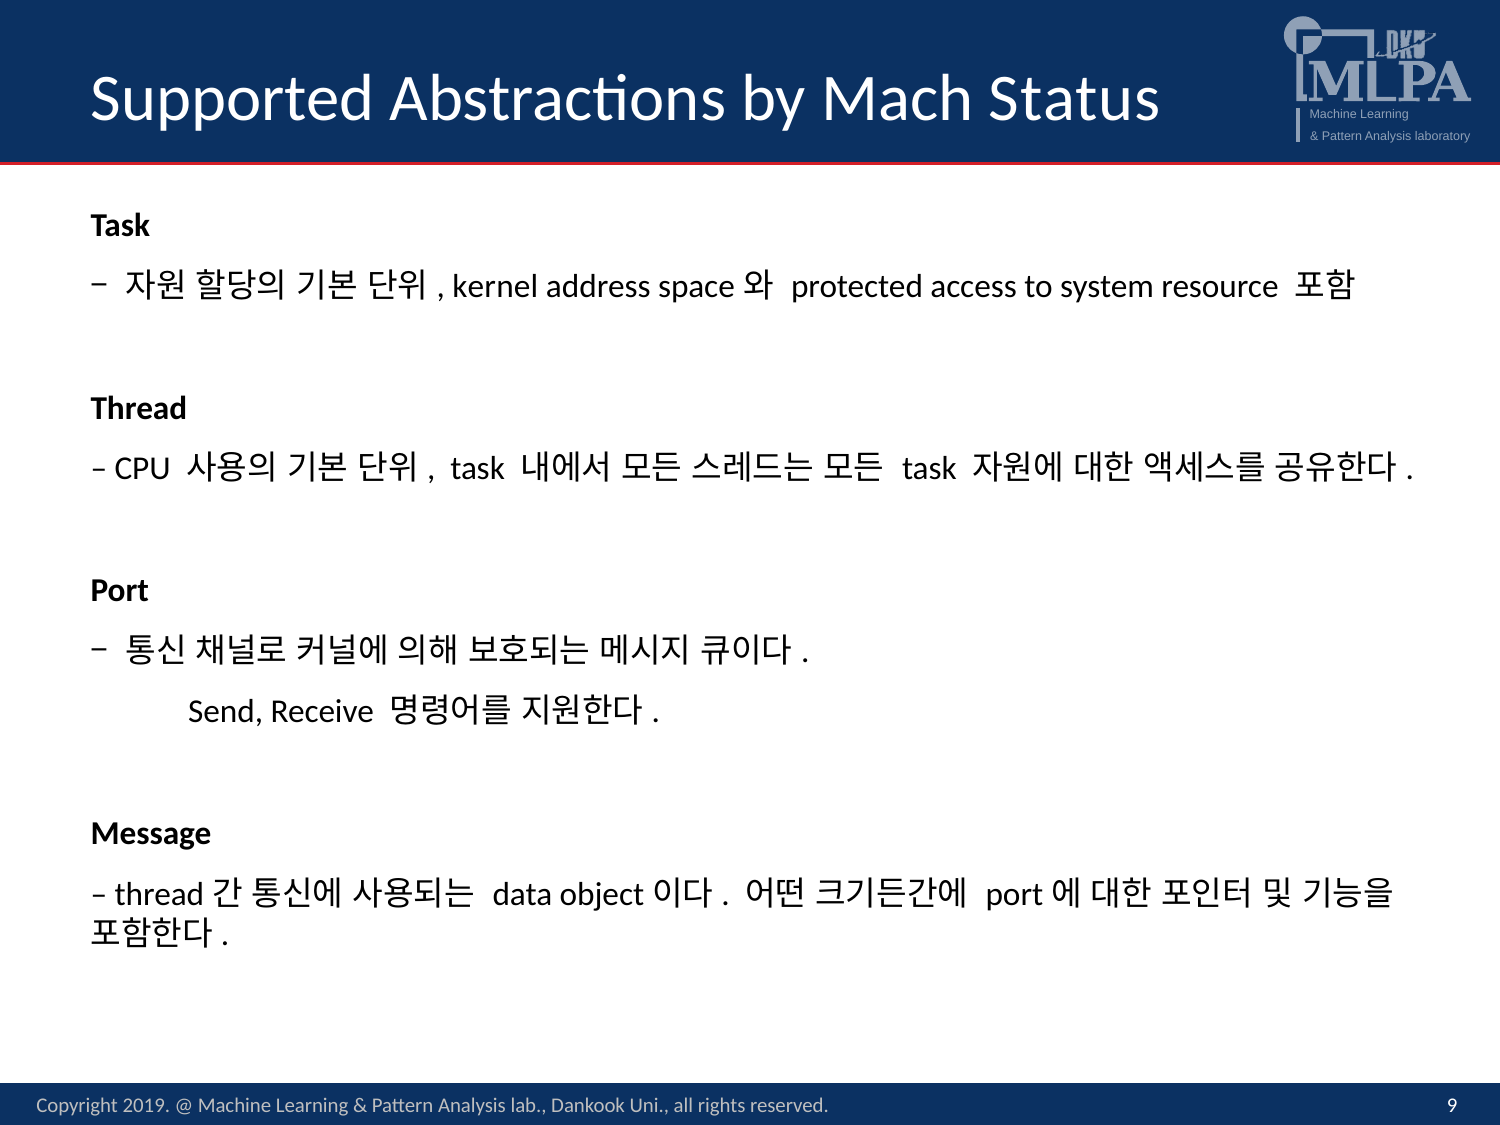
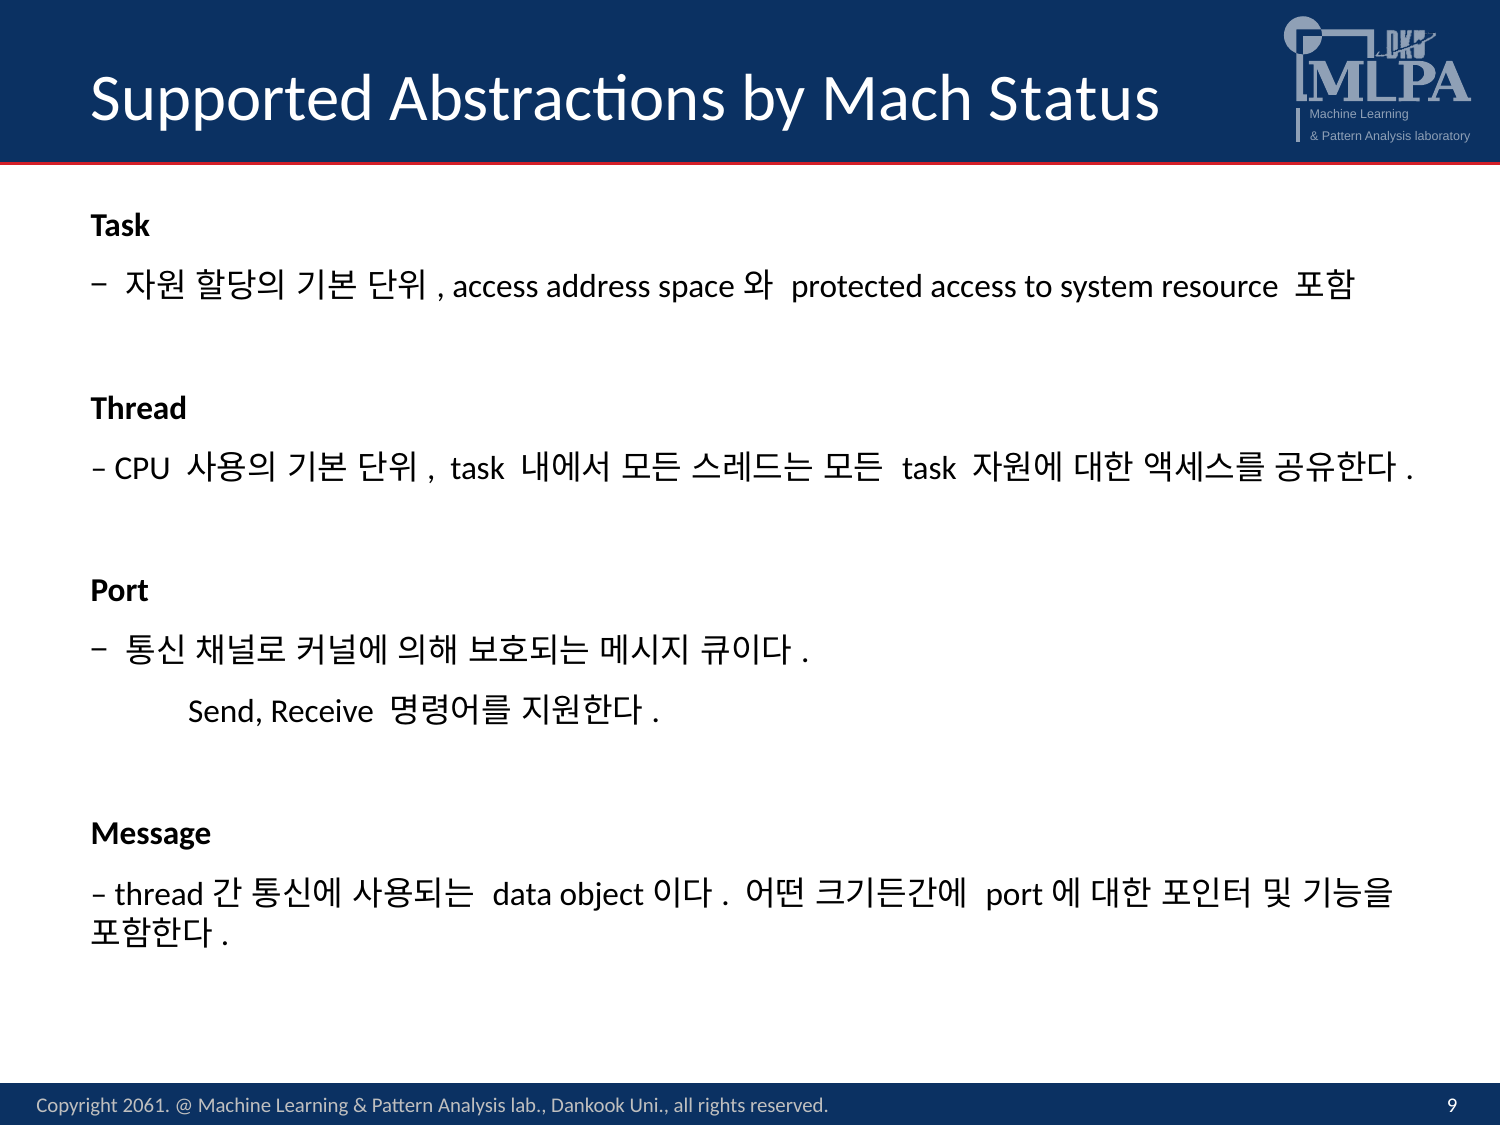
kernel at (495, 287): kernel -> access
2019: 2019 -> 2061
